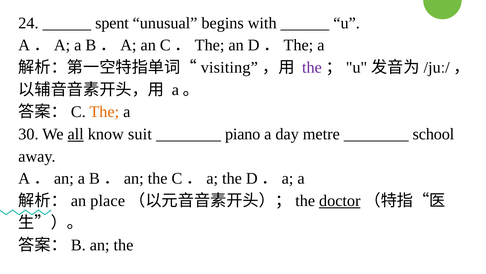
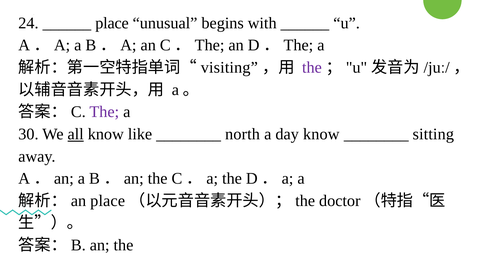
spent at (112, 23): spent -> place
The at (104, 112) colour: orange -> purple
suit: suit -> like
piano: piano -> north
day metre: metre -> know
school: school -> sitting
doctor underline: present -> none
